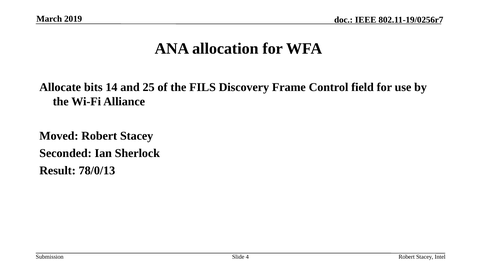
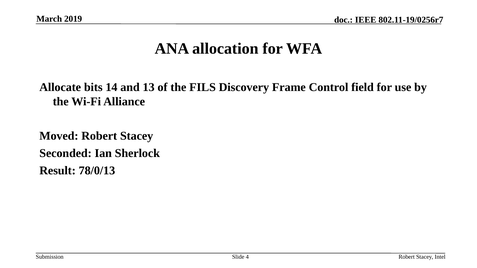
25: 25 -> 13
